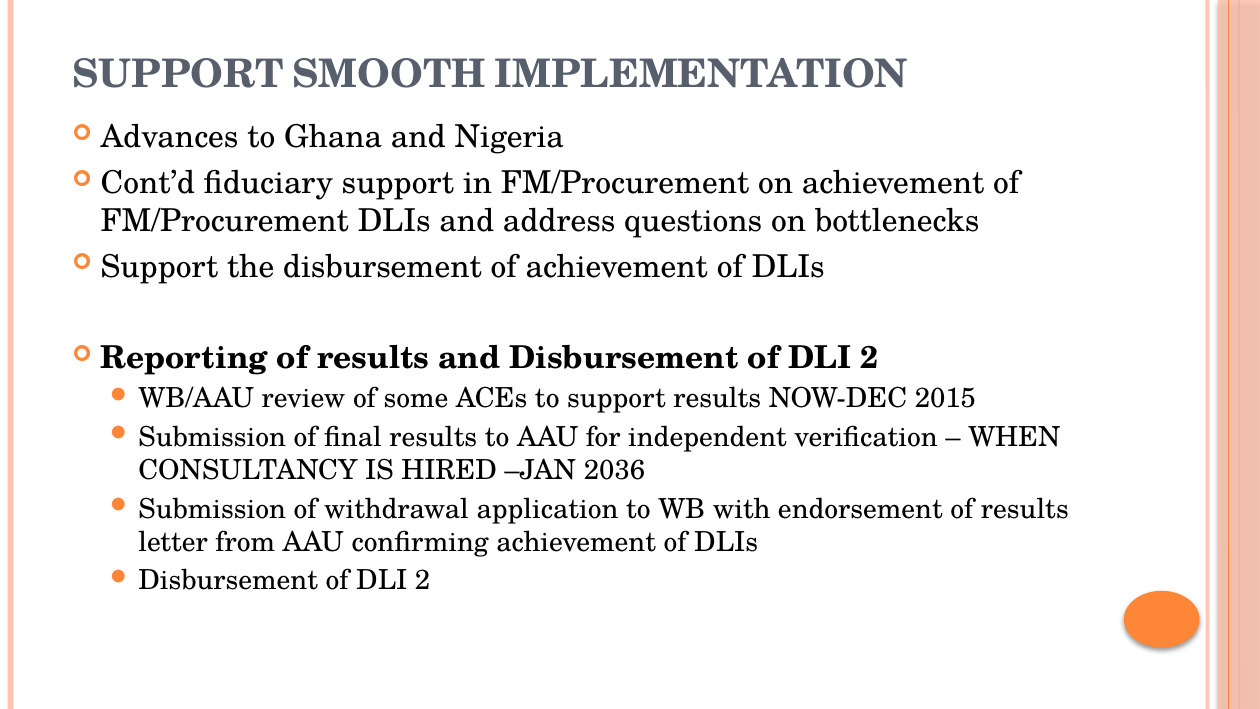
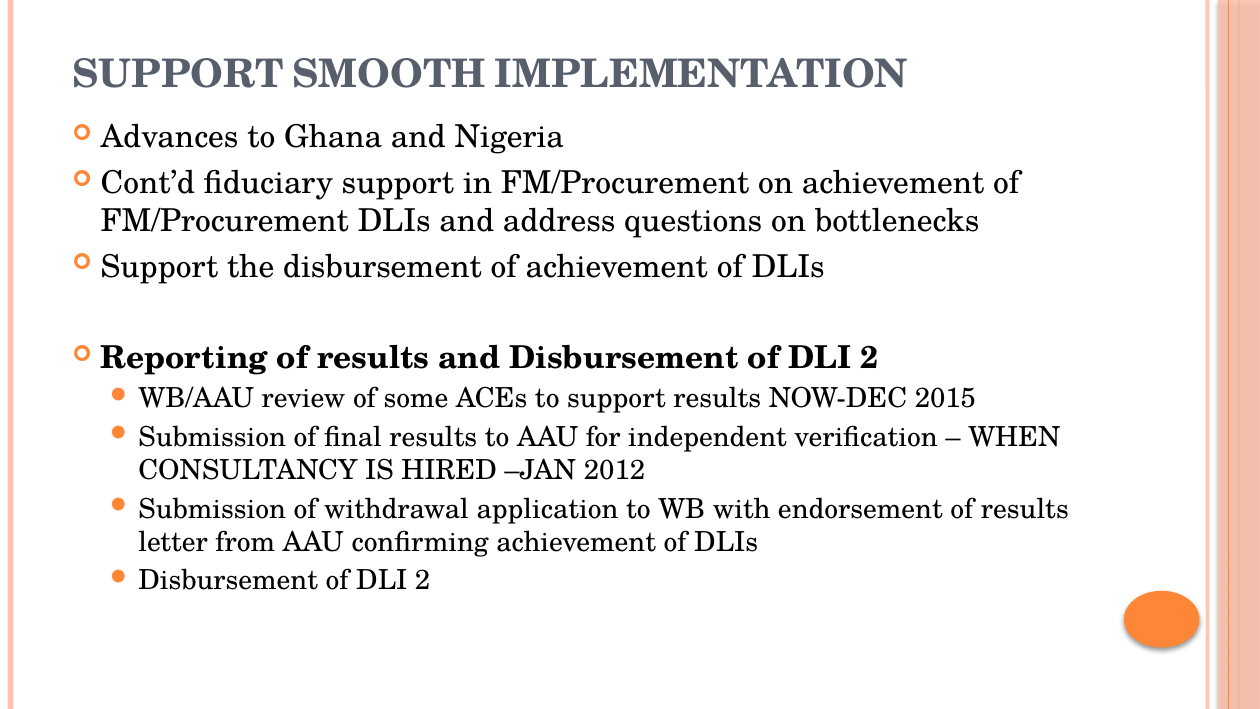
2036: 2036 -> 2012
